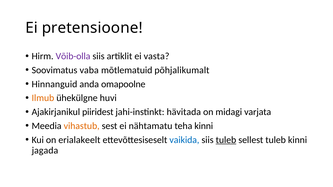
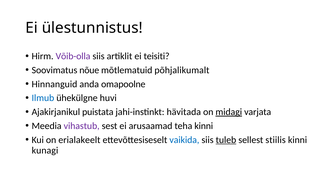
pretensioone: pretensioone -> ülestunnistus
vasta: vasta -> teisiti
vaba: vaba -> nõue
Ilmub colour: orange -> blue
piiridest: piiridest -> puistata
midagi underline: none -> present
vihastub colour: orange -> purple
nähtamatu: nähtamatu -> arusaamad
sellest tuleb: tuleb -> stiilis
jagada: jagada -> kunagi
